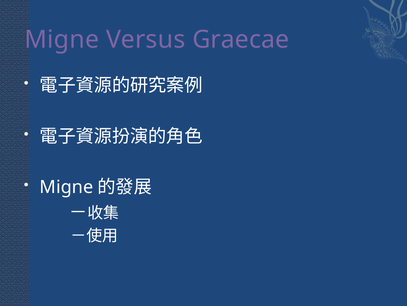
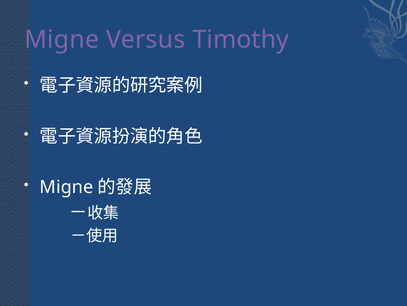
Graecae: Graecae -> Timothy
